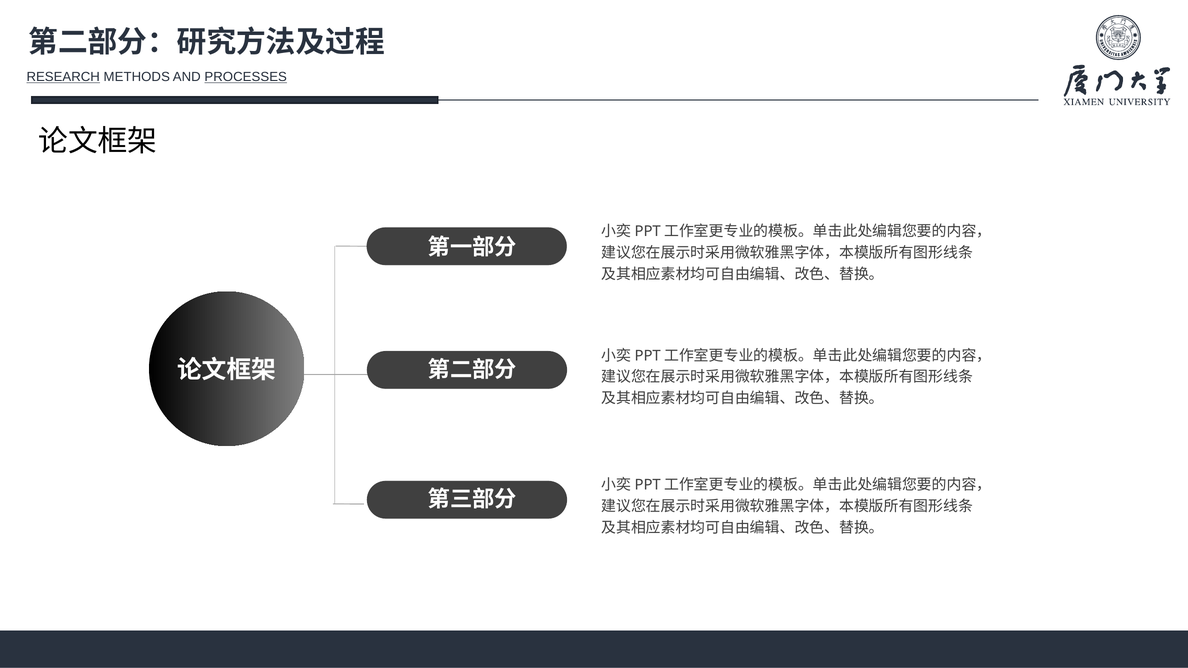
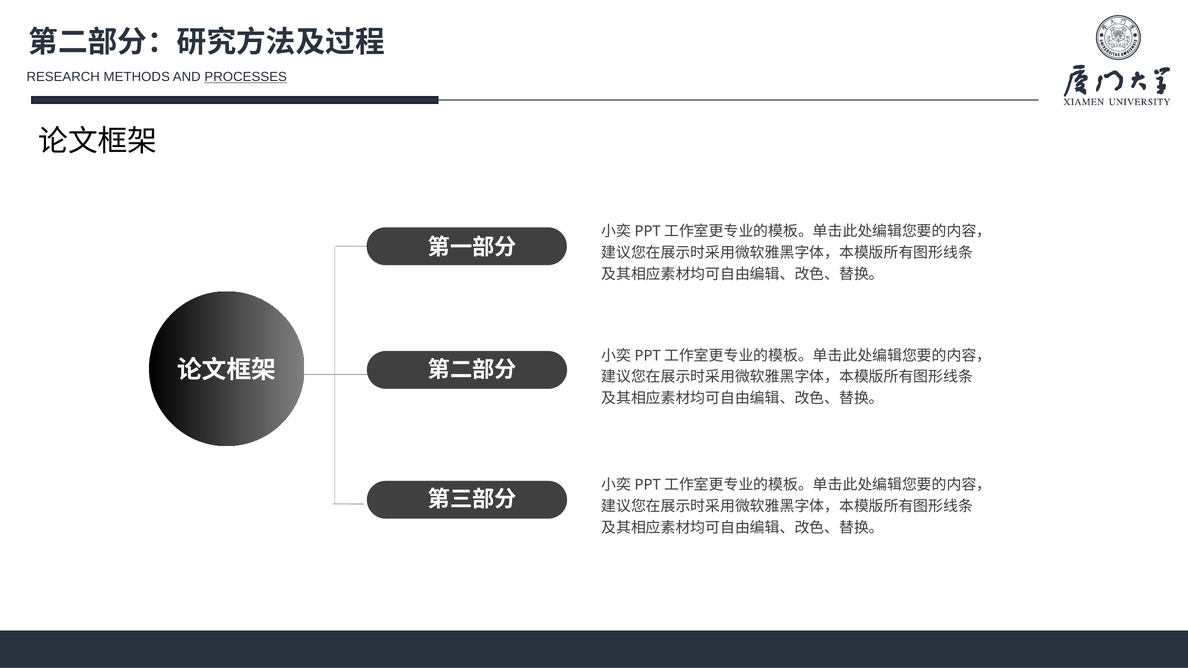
RESEARCH underline: present -> none
